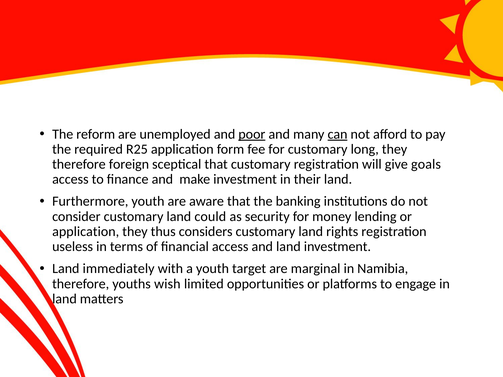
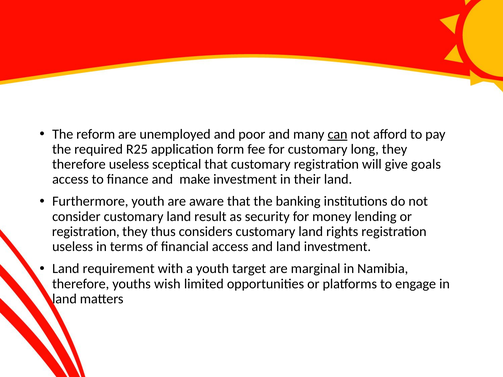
poor underline: present -> none
therefore foreign: foreign -> useless
could: could -> result
application at (86, 232): application -> registration
immediately: immediately -> requirement
